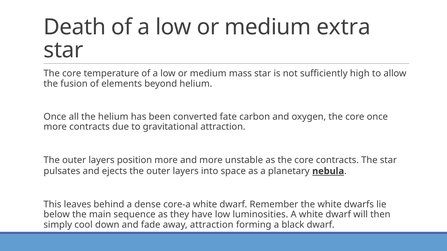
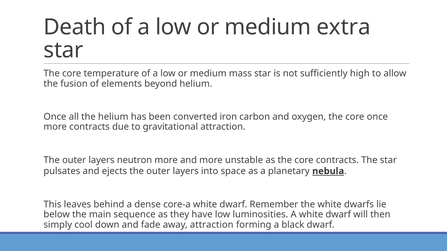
fate: fate -> iron
position: position -> neutron
